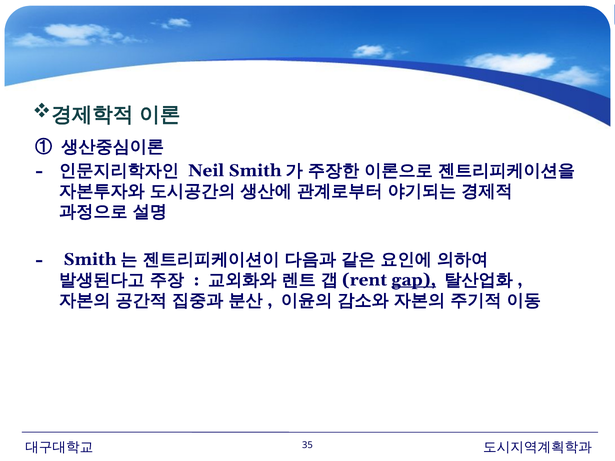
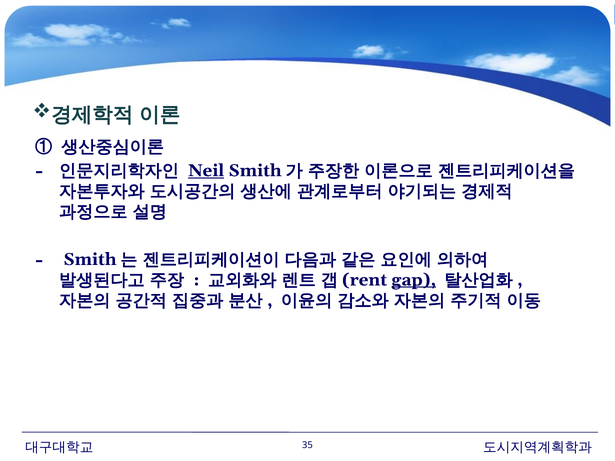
Neil underline: none -> present
